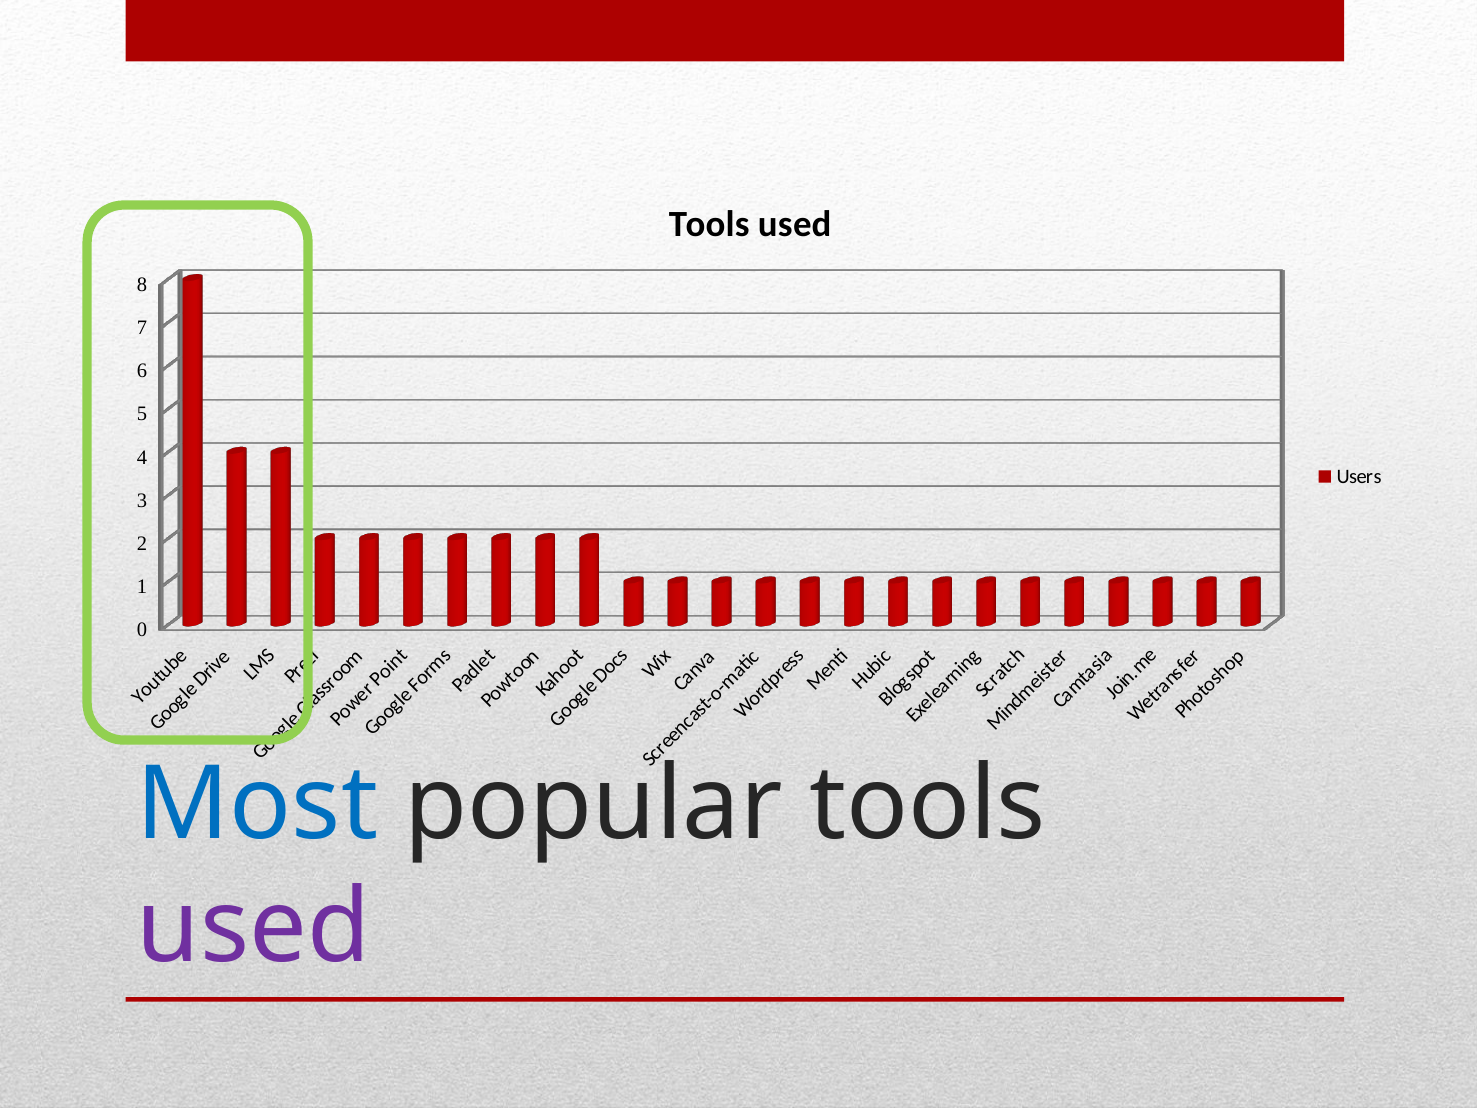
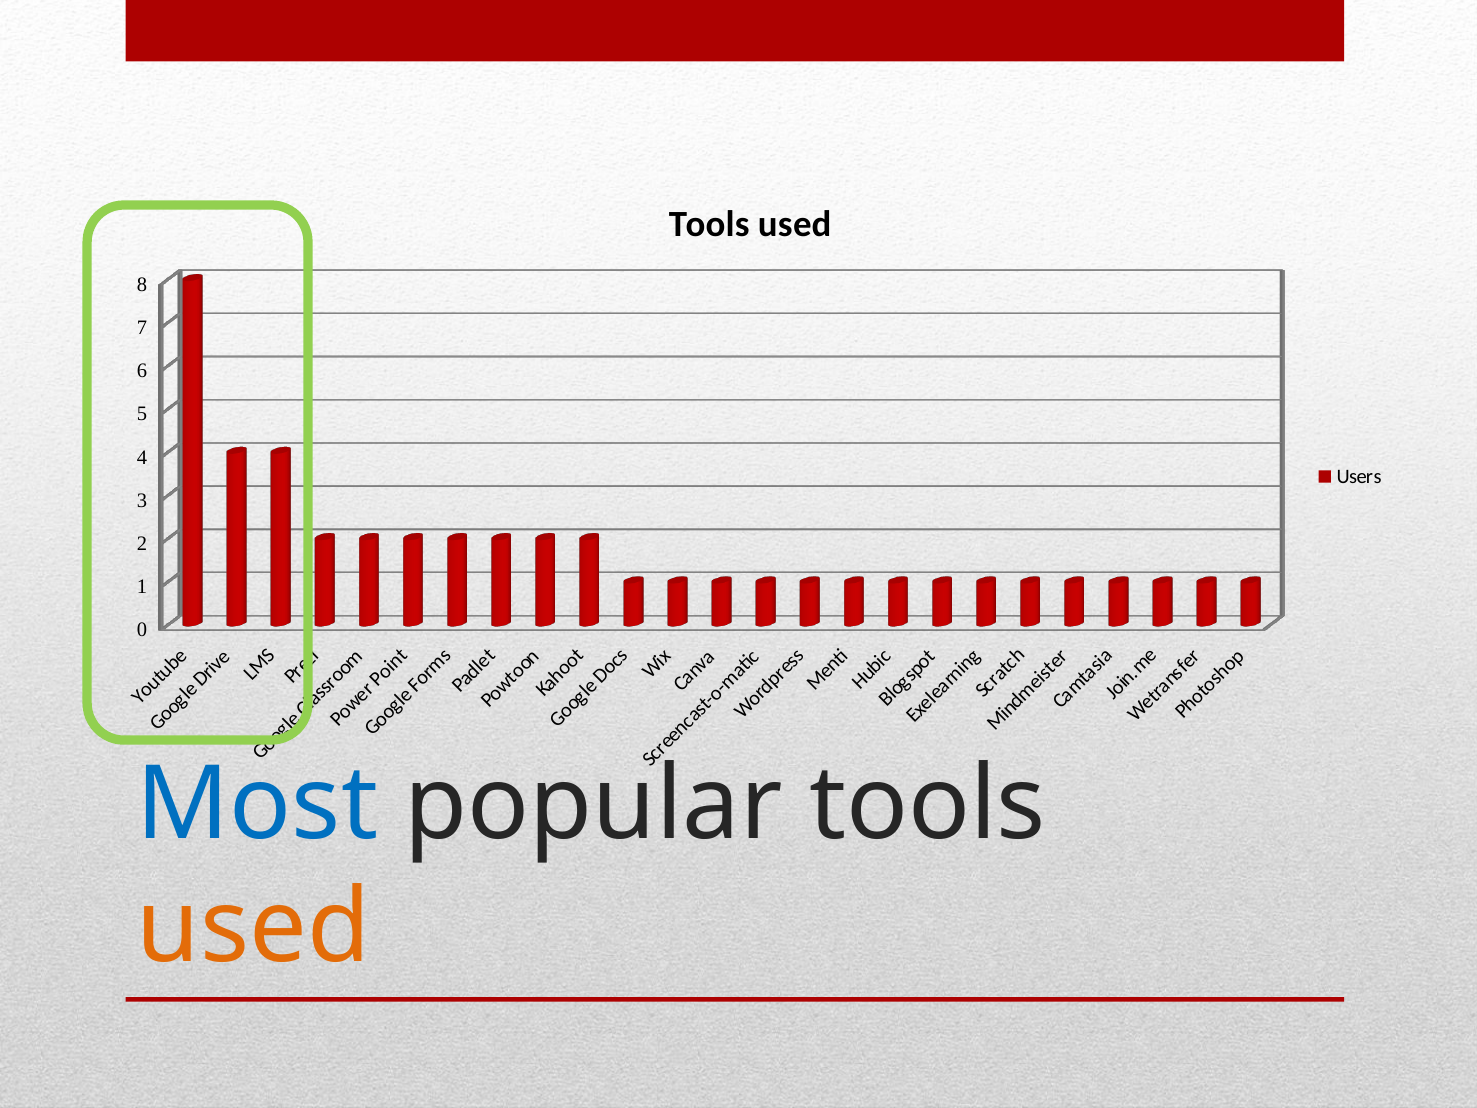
used at (254, 927) colour: purple -> orange
